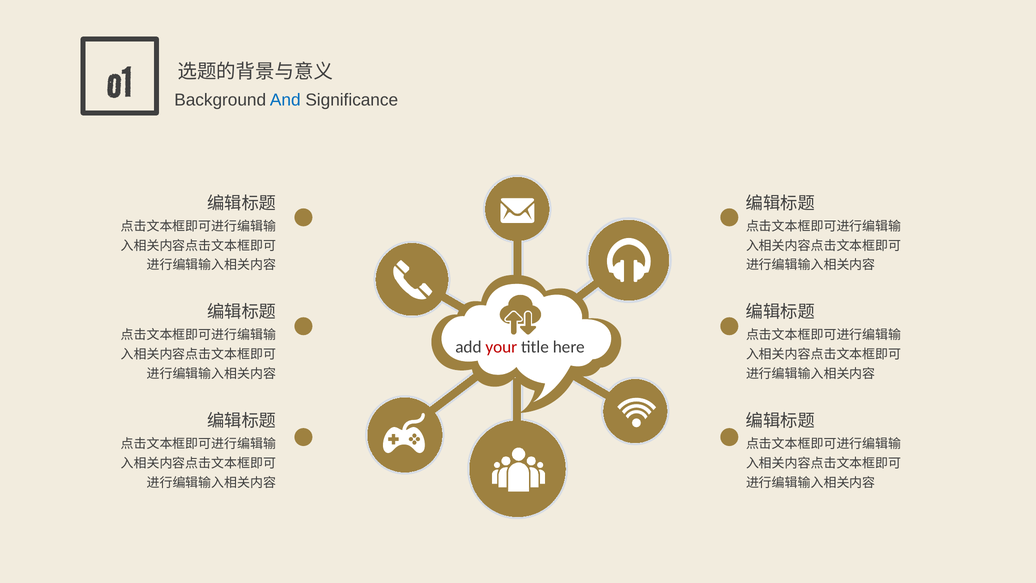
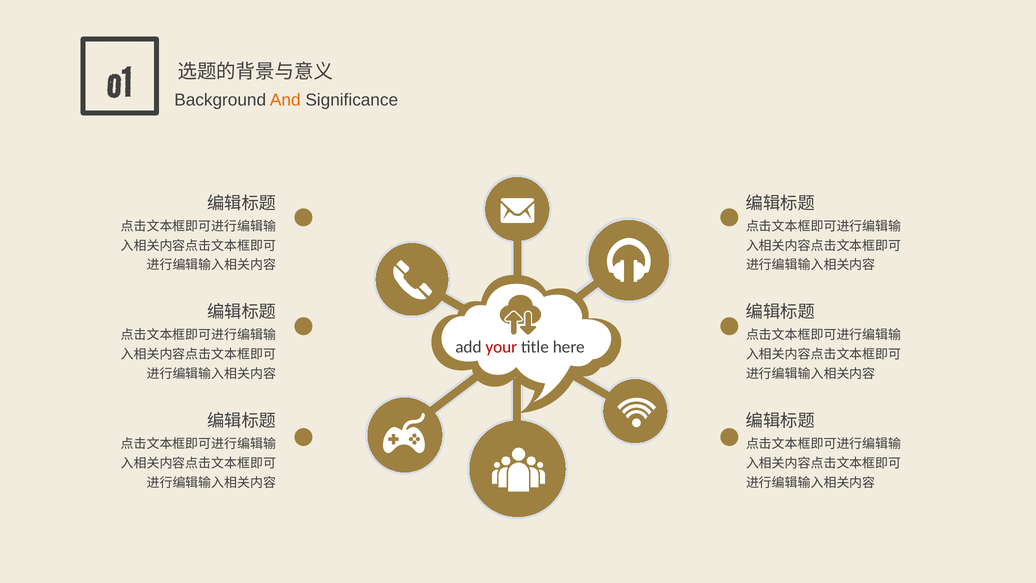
And colour: blue -> orange
